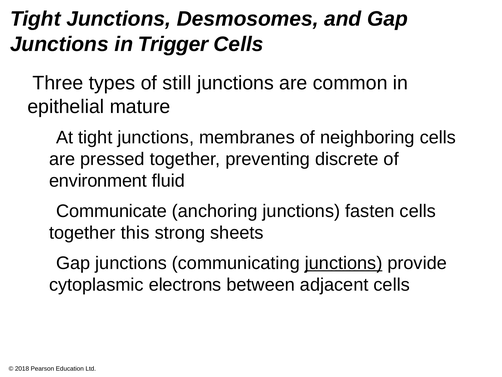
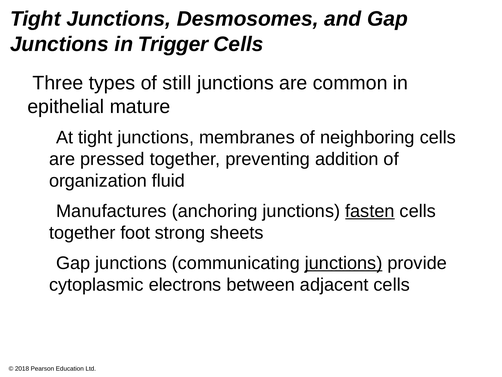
discrete: discrete -> addition
environment: environment -> organization
Communicate: Communicate -> Manufactures
fasten underline: none -> present
this: this -> foot
